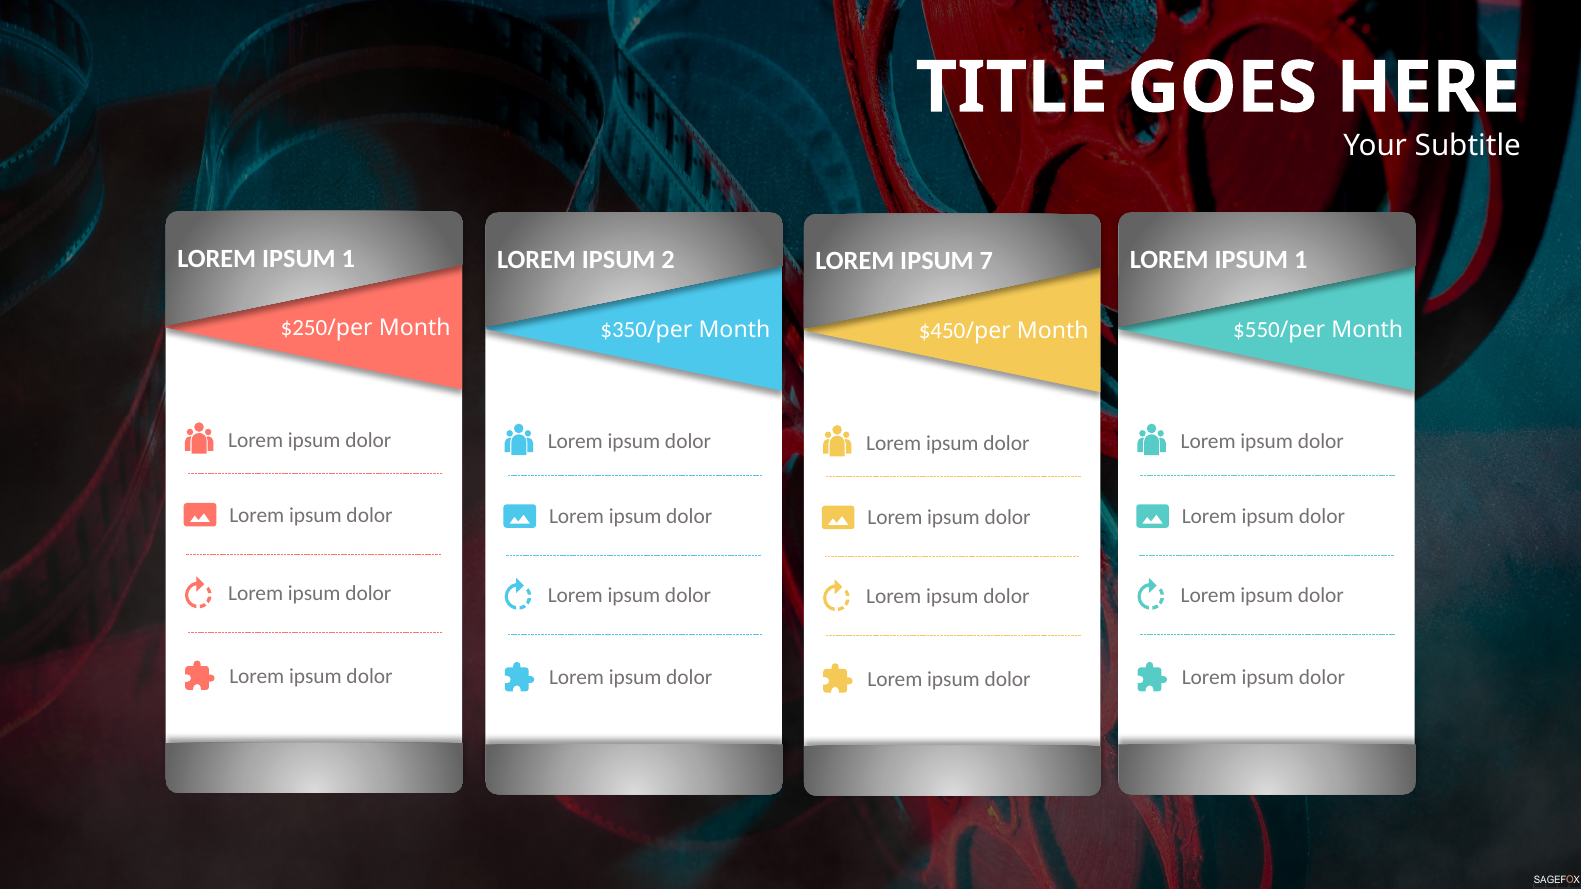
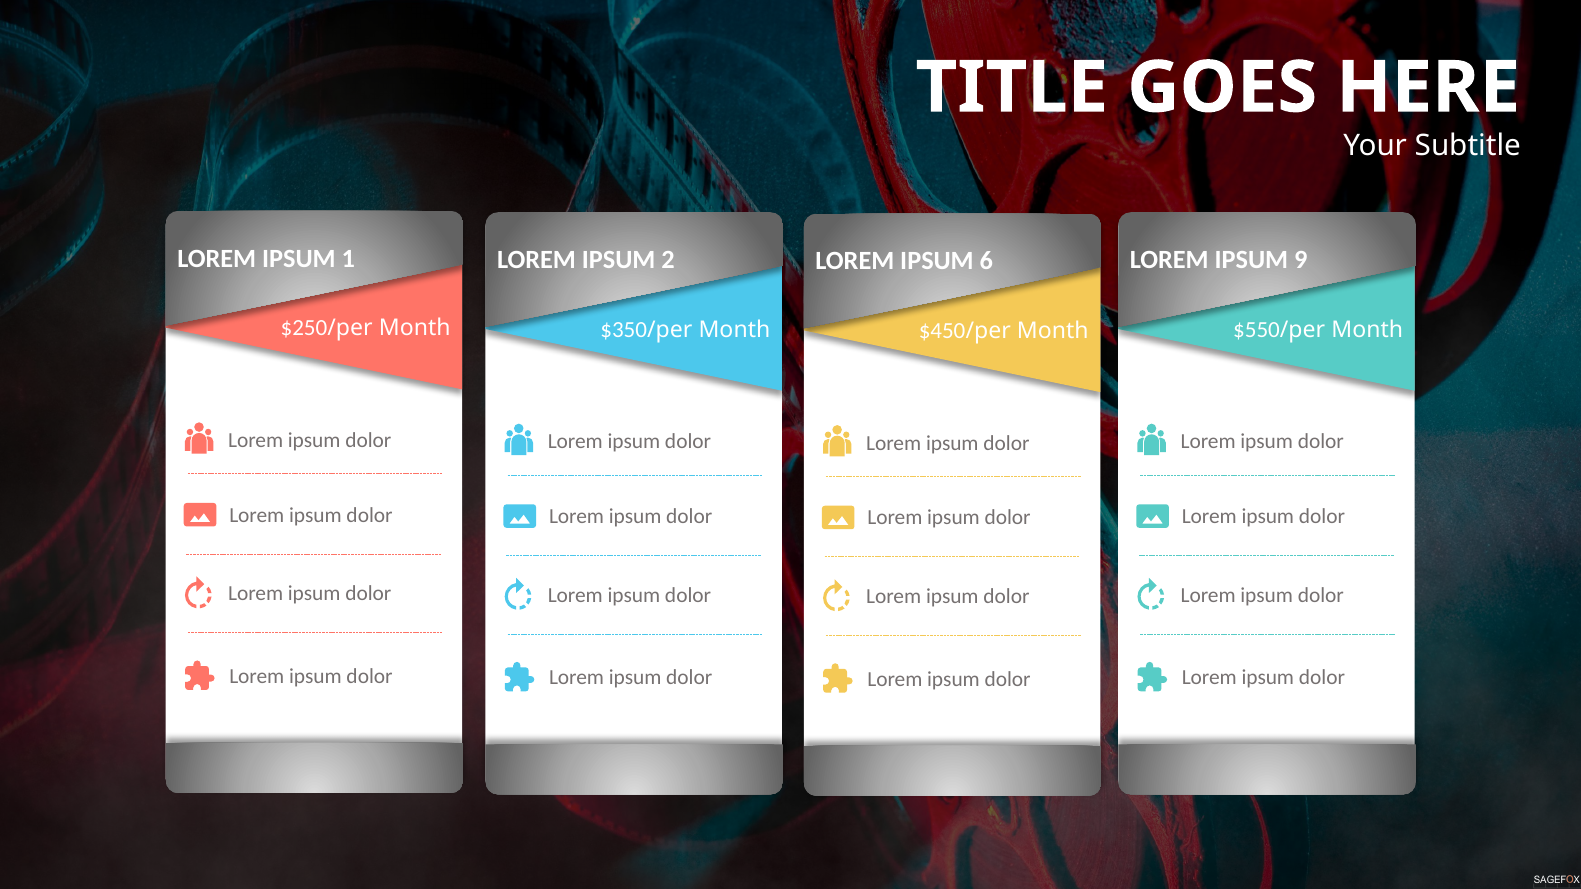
1 at (1301, 260): 1 -> 9
7: 7 -> 6
